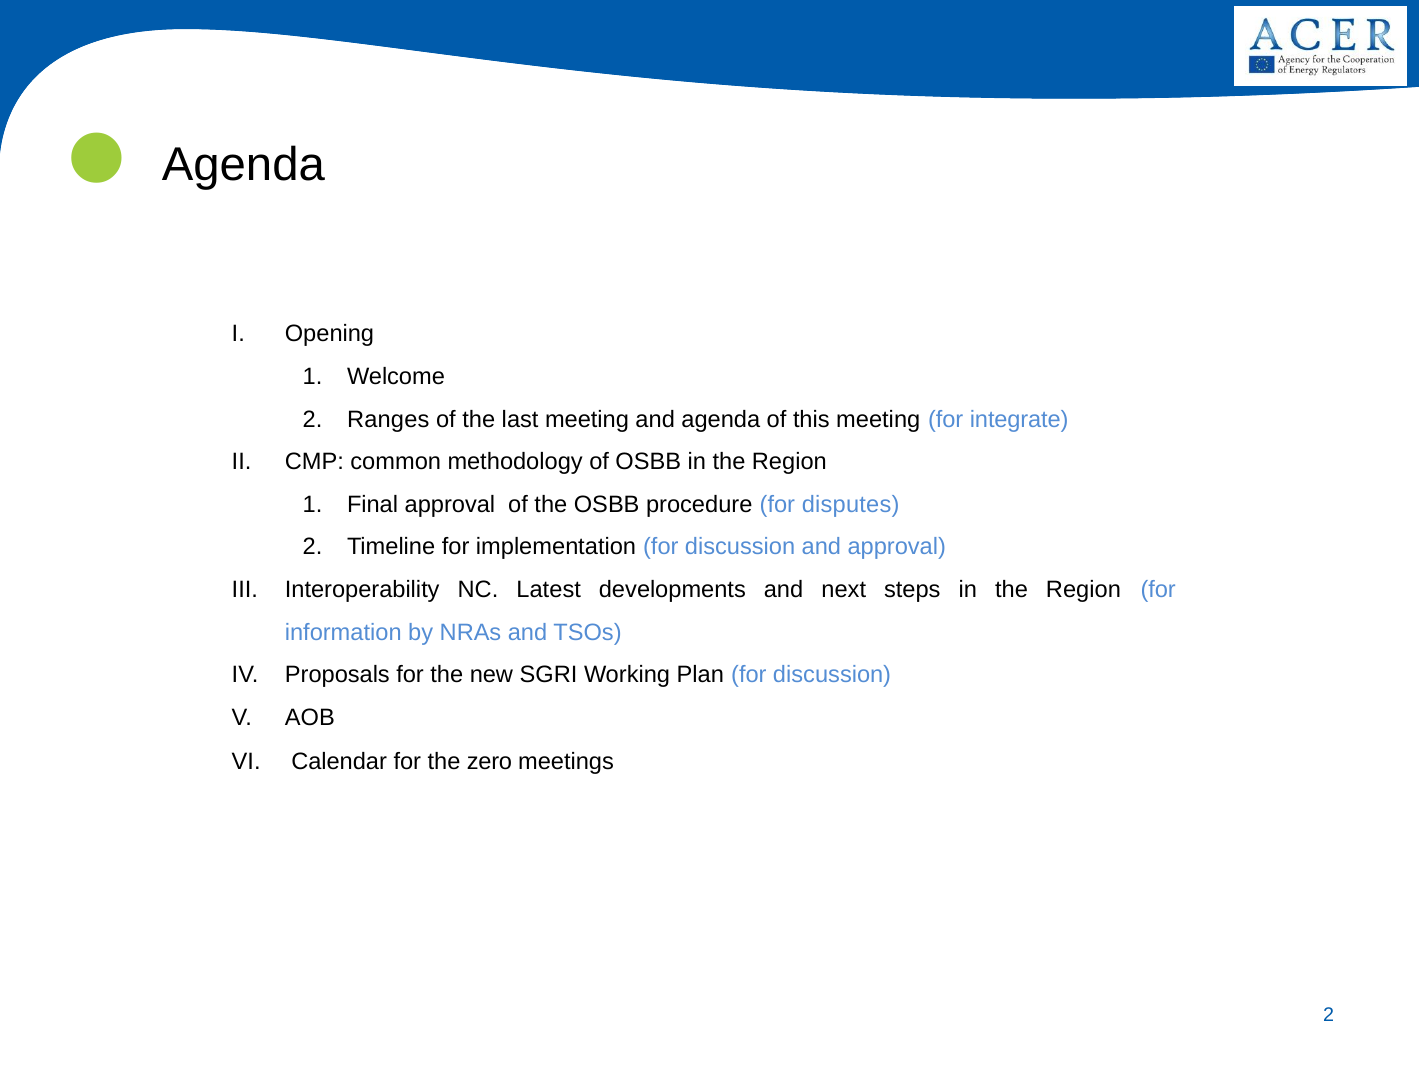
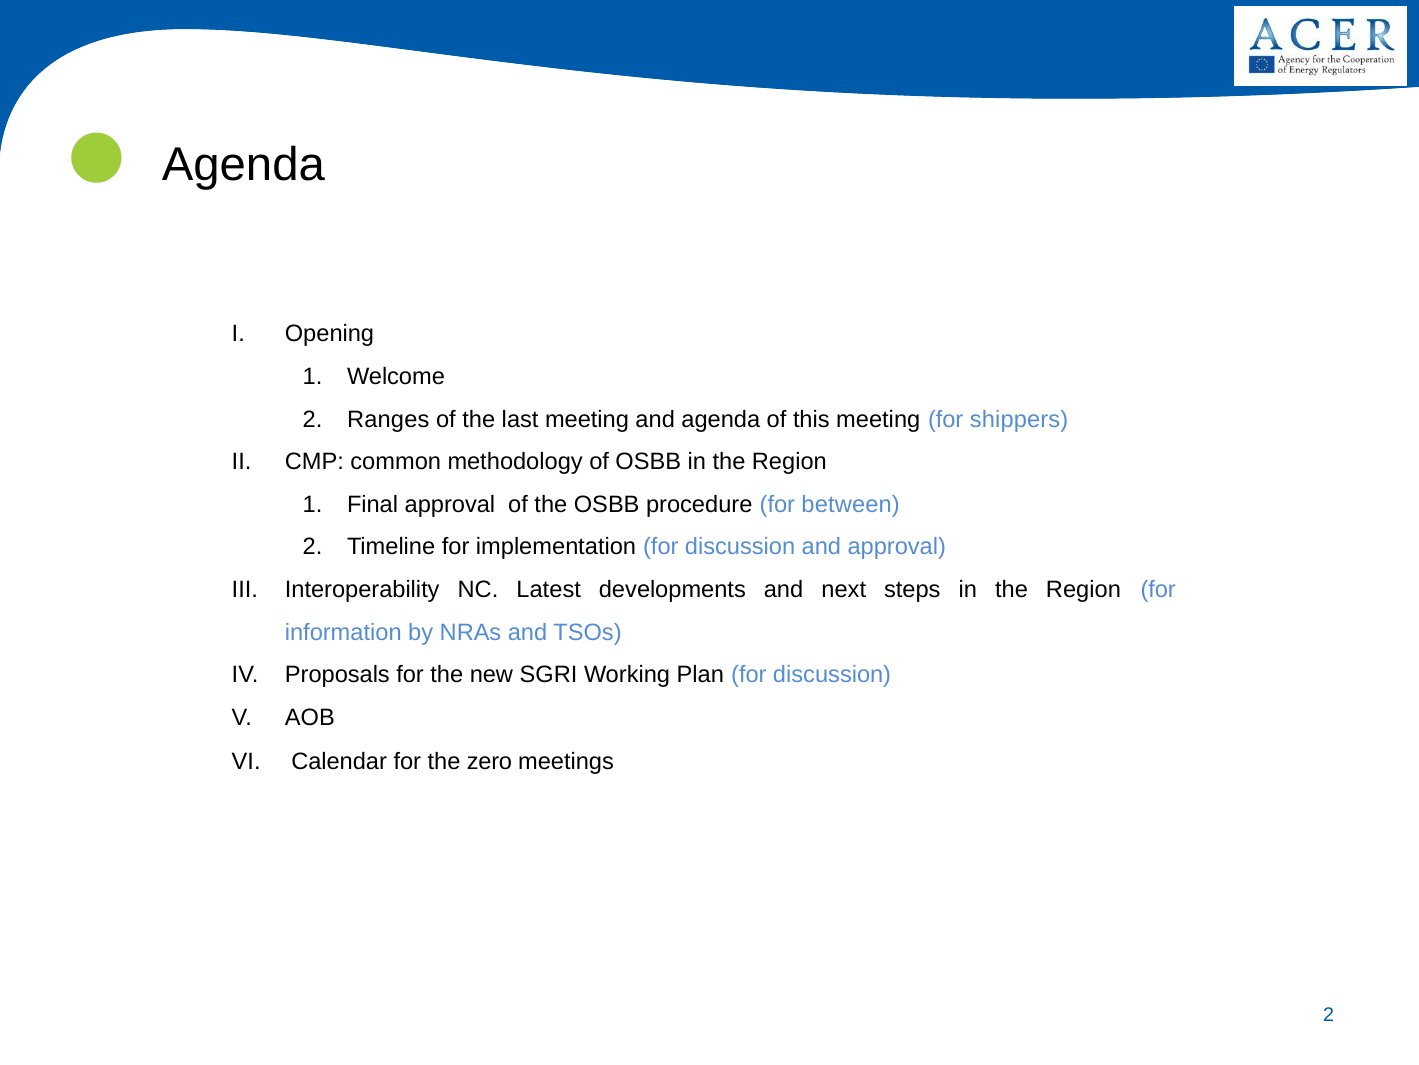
integrate: integrate -> shippers
disputes: disputes -> between
